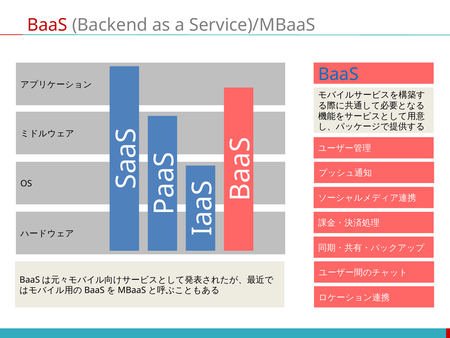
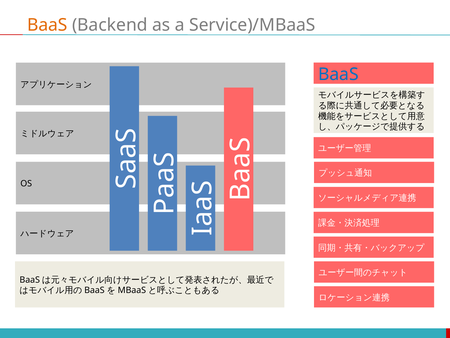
BaaS at (47, 25) colour: red -> orange
